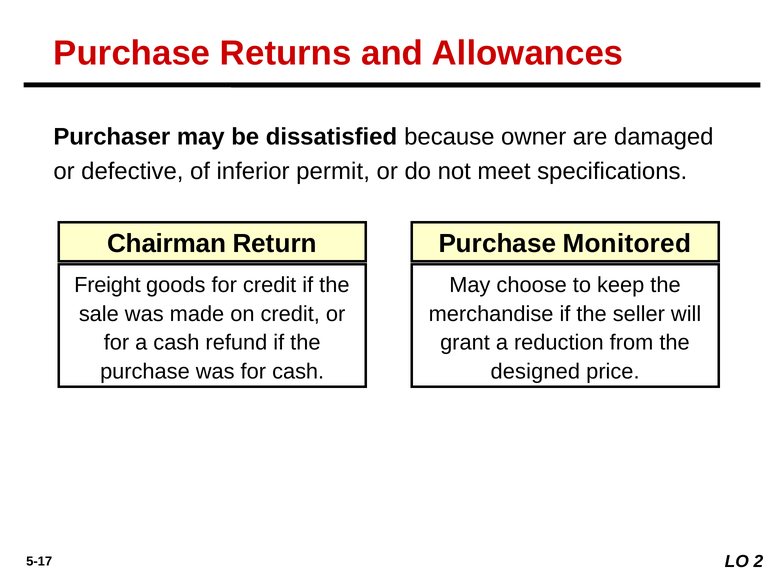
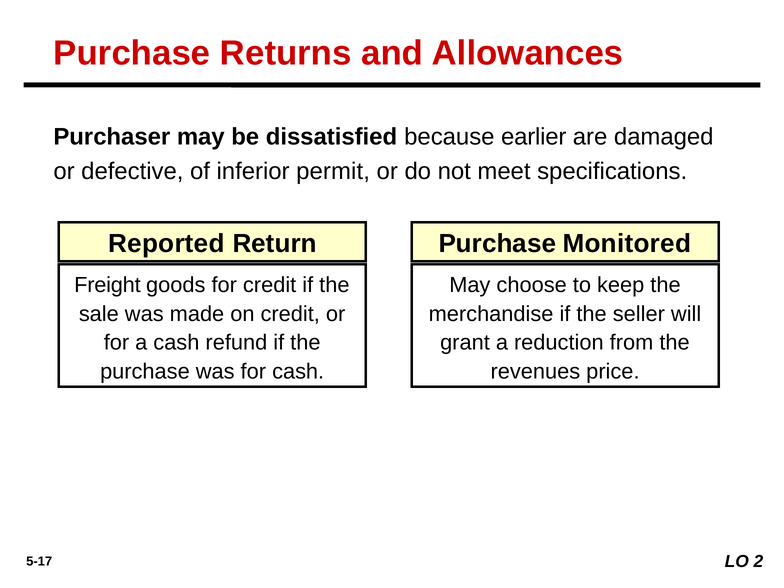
owner: owner -> earlier
Chairman: Chairman -> Reported
designed: designed -> revenues
